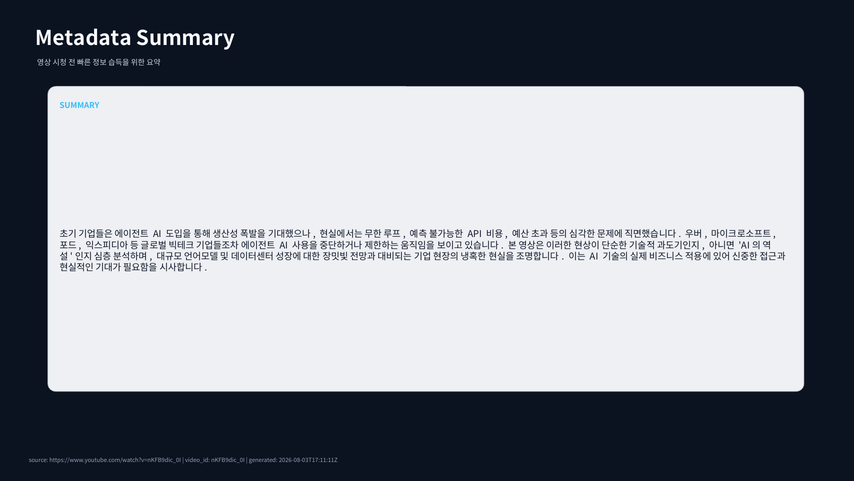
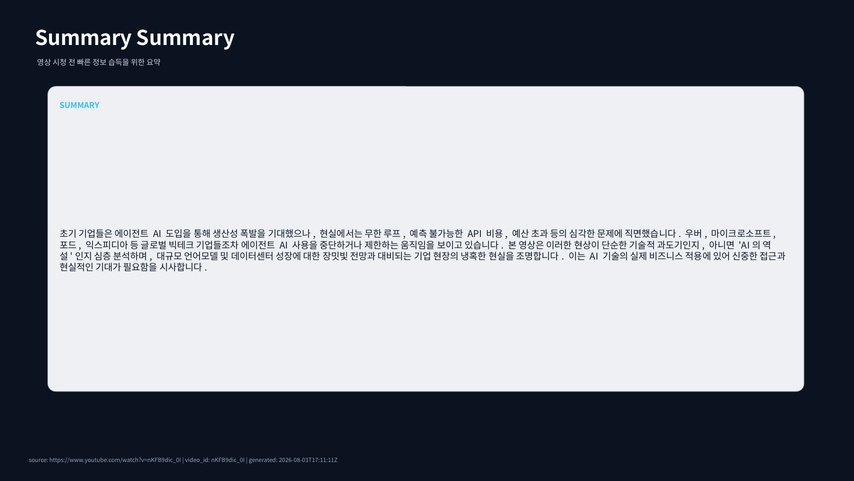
Metadata at (84, 38): Metadata -> Summary
